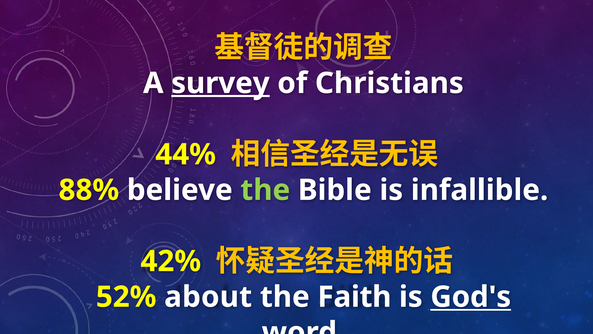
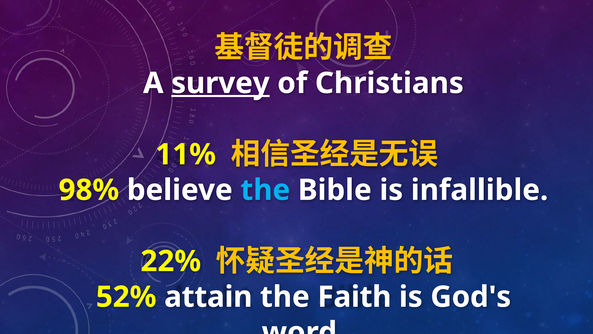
44%: 44% -> 11%
88%: 88% -> 98%
the at (265, 190) colour: light green -> light blue
42%: 42% -> 22%
about: about -> attain
God's underline: present -> none
